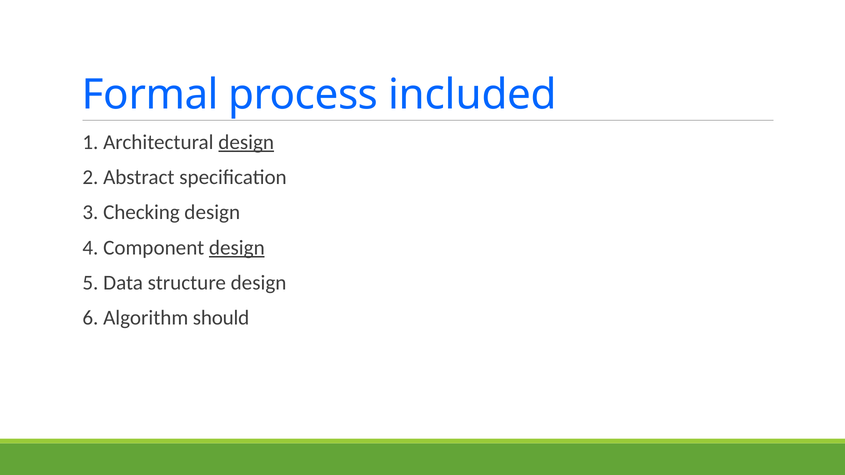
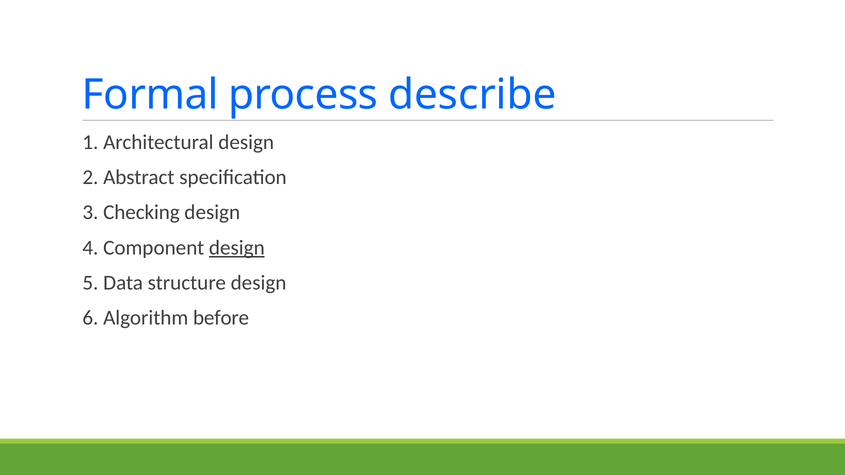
included: included -> describe
design at (246, 142) underline: present -> none
should: should -> before
